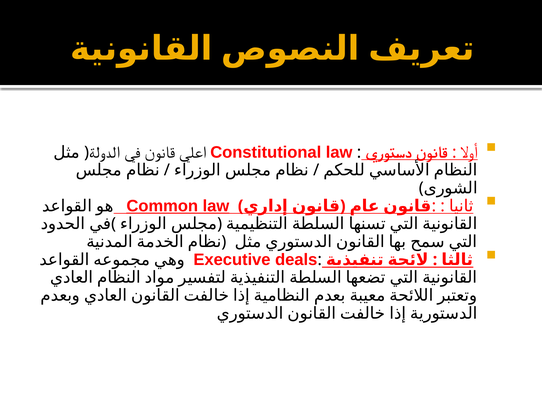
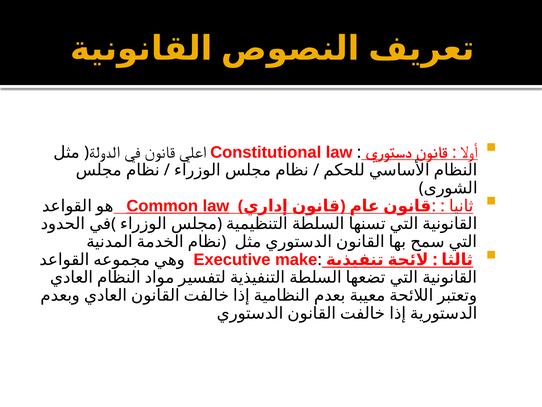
deals: deals -> make
